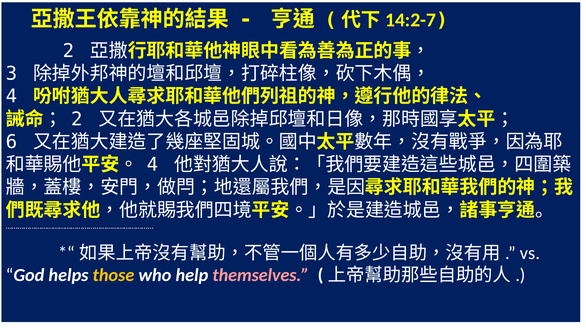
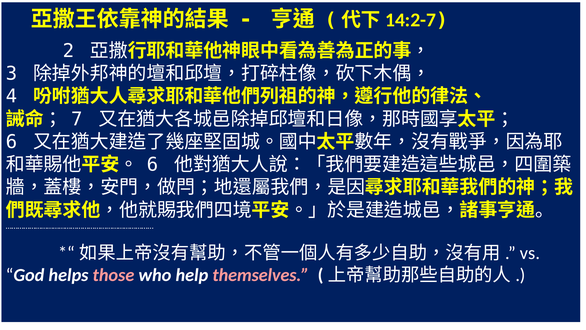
2 at (77, 119): 2 -> 7
4 at (153, 164): 4 -> 6
those colour: yellow -> pink
